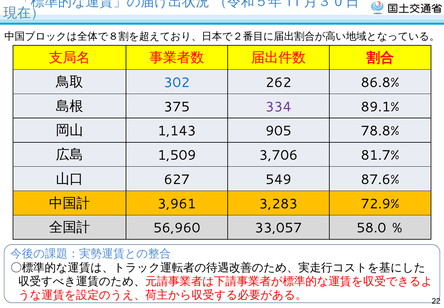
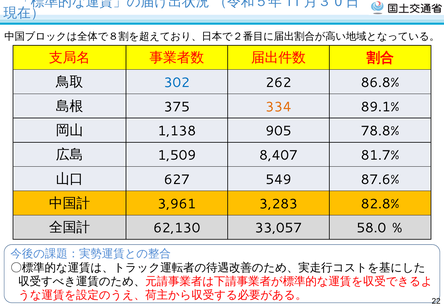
334 colour: purple -> orange
1,143: 1,143 -> 1,138
3,706: 3,706 -> 8,407
72.9%: 72.9% -> 82.8%
56,960: 56,960 -> 62,130
